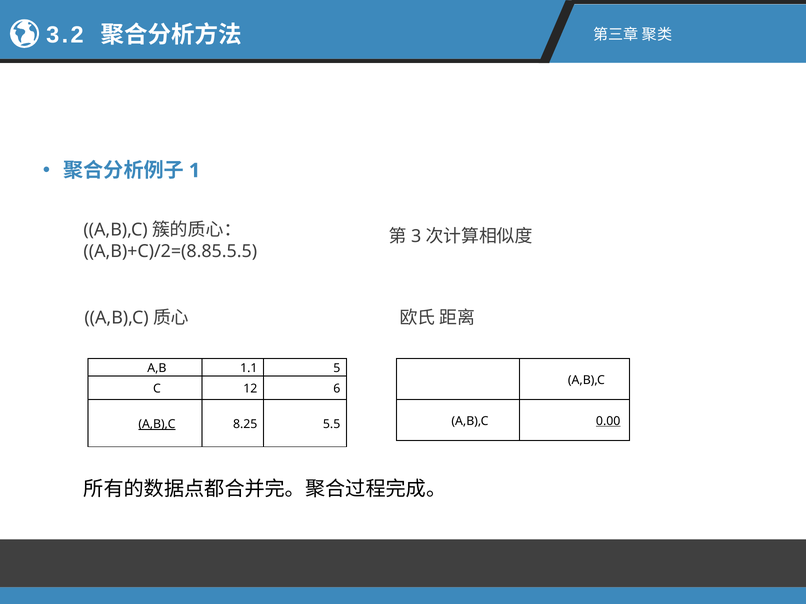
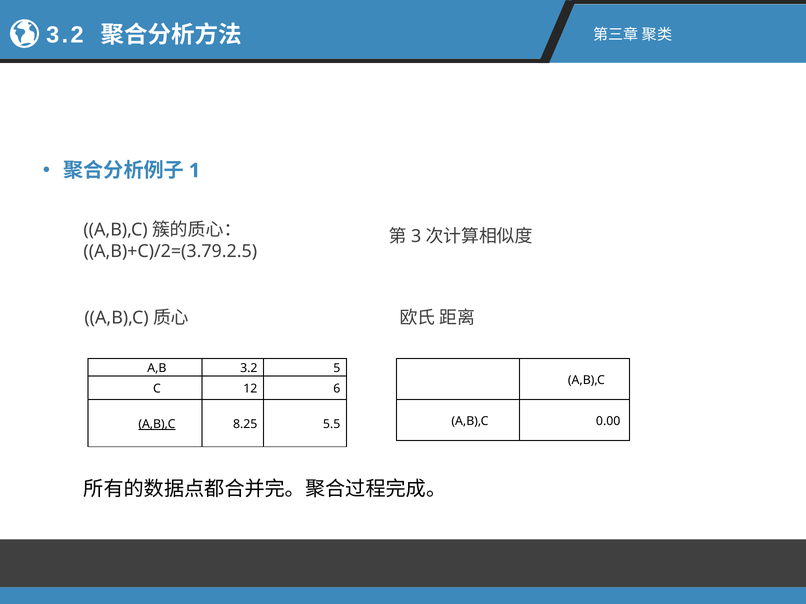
A,B)+C)/2=(8.85.5.5: A,B)+C)/2=(8.85.5.5 -> A,B)+C)/2=(3.79.2.5
A,B 1.1: 1.1 -> 3.2
0.00 underline: present -> none
